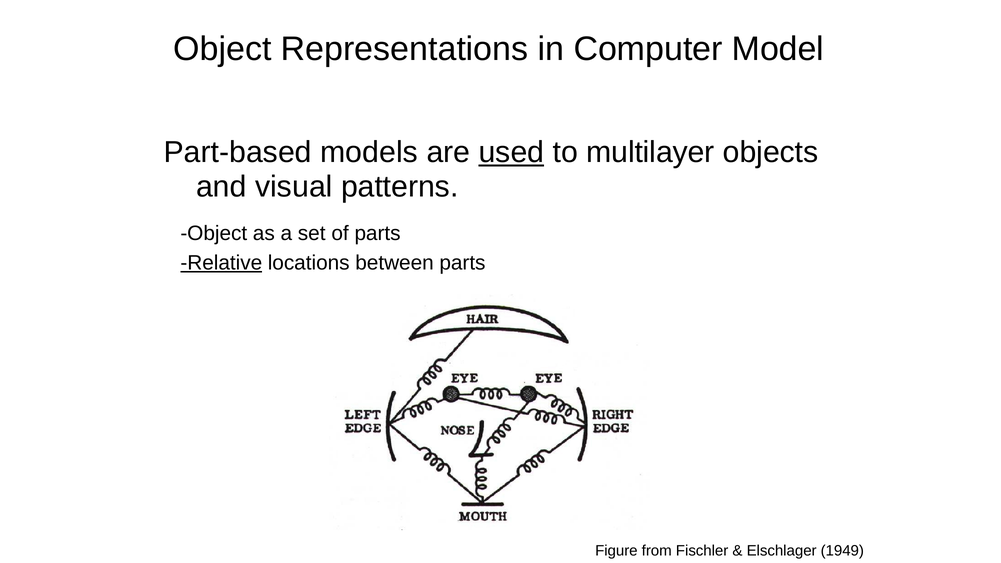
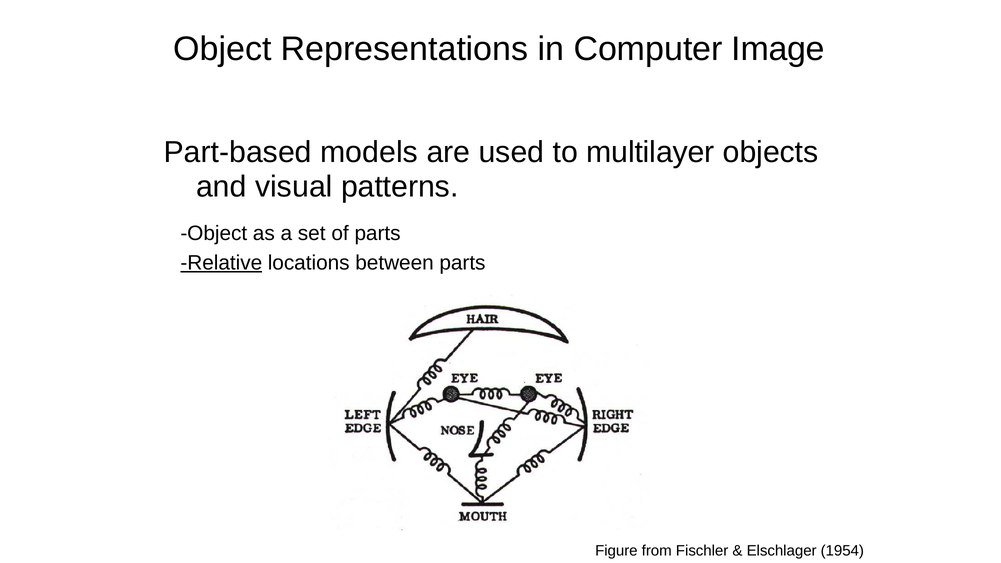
Model: Model -> Image
used underline: present -> none
1949: 1949 -> 1954
